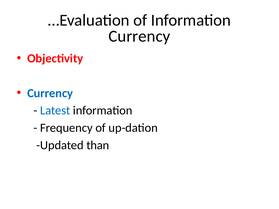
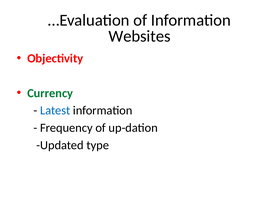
Currency at (139, 36): Currency -> Websites
Currency at (50, 93) colour: blue -> green
than: than -> type
